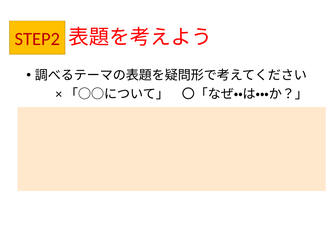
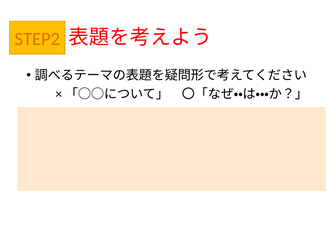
STEP2 colour: red -> orange
